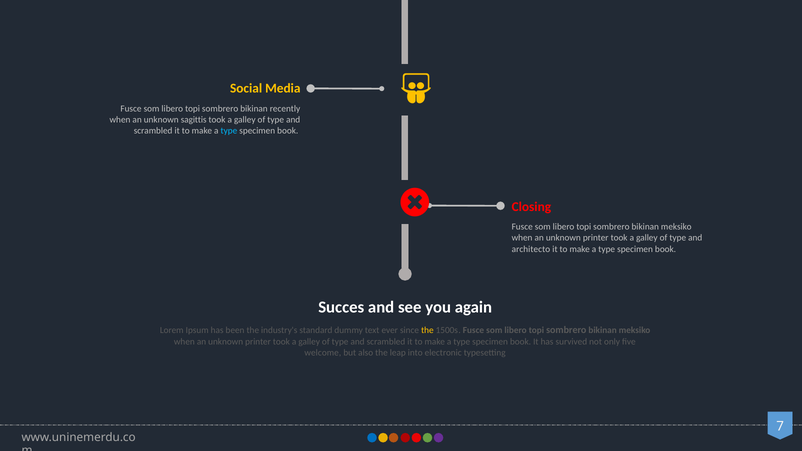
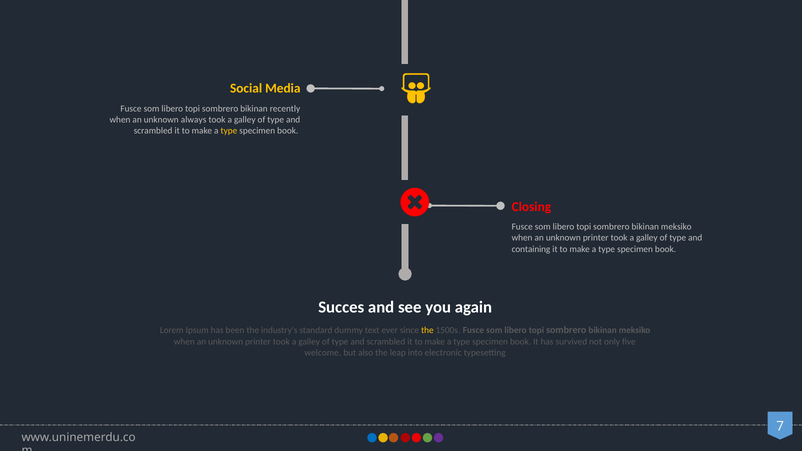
sagittis: sagittis -> always
type at (229, 131) colour: light blue -> yellow
architecto: architecto -> containing
